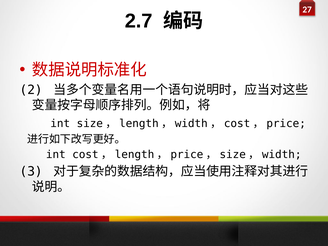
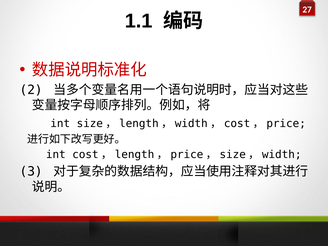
2.7: 2.7 -> 1.1
